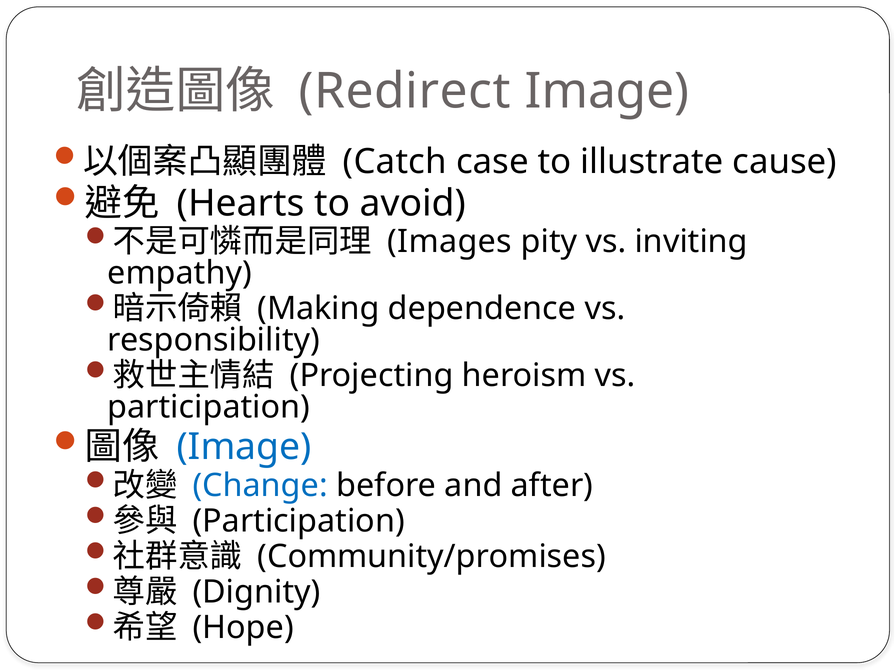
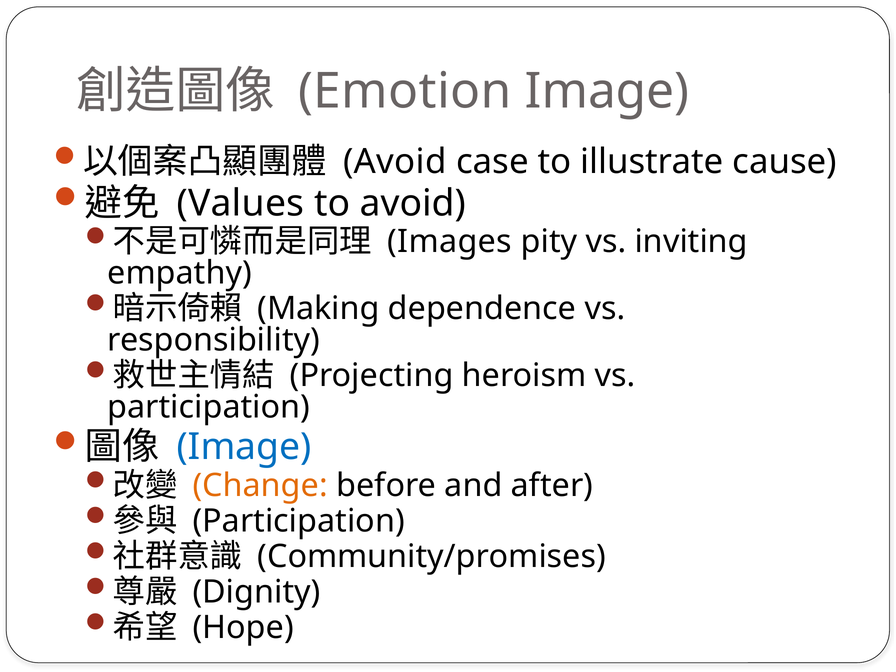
Redirect: Redirect -> Emotion
Catch at (395, 162): Catch -> Avoid
Hearts: Hearts -> Values
Change colour: blue -> orange
